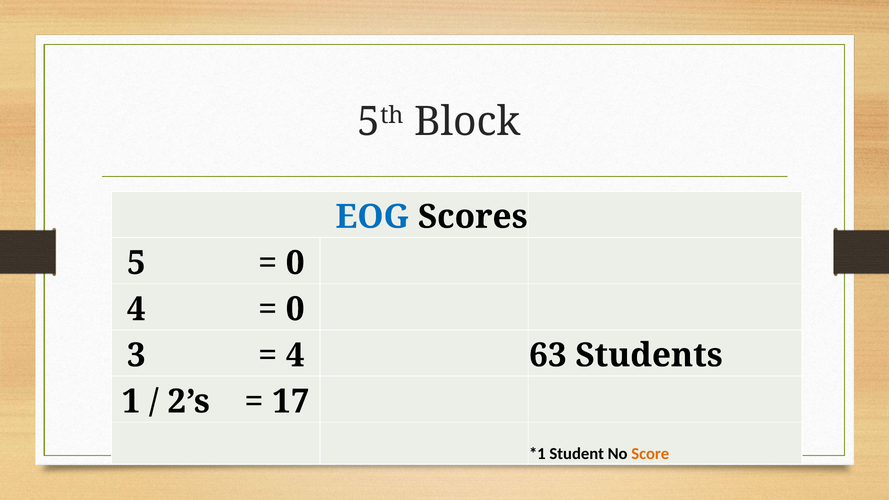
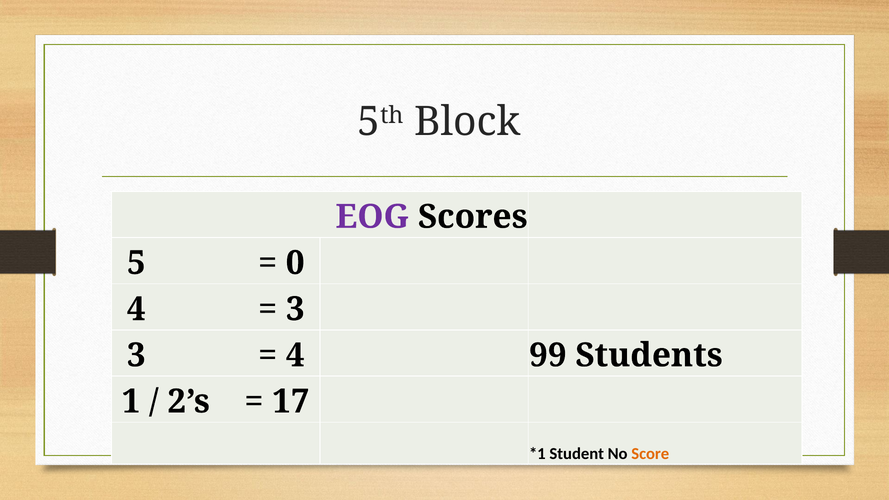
EOG colour: blue -> purple
0 at (295, 309): 0 -> 3
63: 63 -> 99
